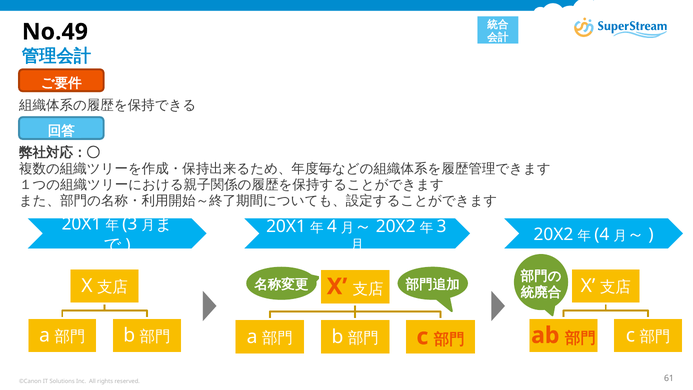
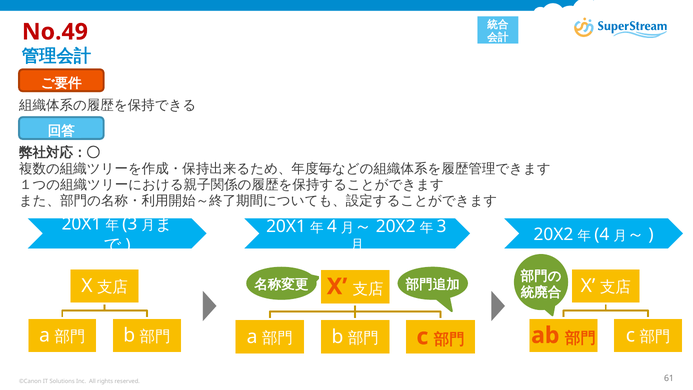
No.49 colour: black -> red
